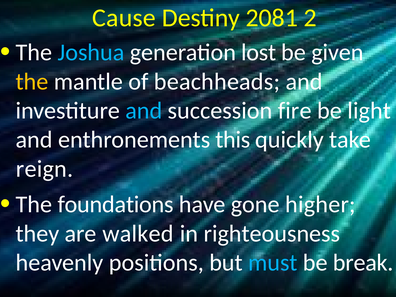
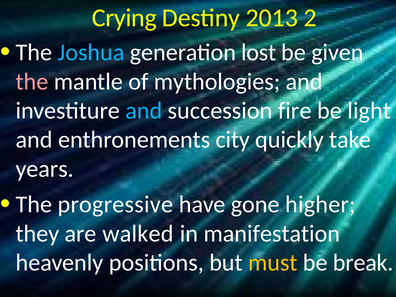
Cause: Cause -> Crying
2081: 2081 -> 2013
the at (32, 82) colour: yellow -> pink
beachheads: beachheads -> mythologies
this: this -> city
reign: reign -> years
foundations: foundations -> progressive
righteousness: righteousness -> manifestation
must colour: light blue -> yellow
